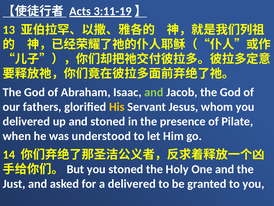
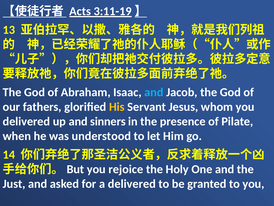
and at (154, 92) colour: light green -> light blue
and stoned: stoned -> sinners
you stoned: stoned -> rejoice
